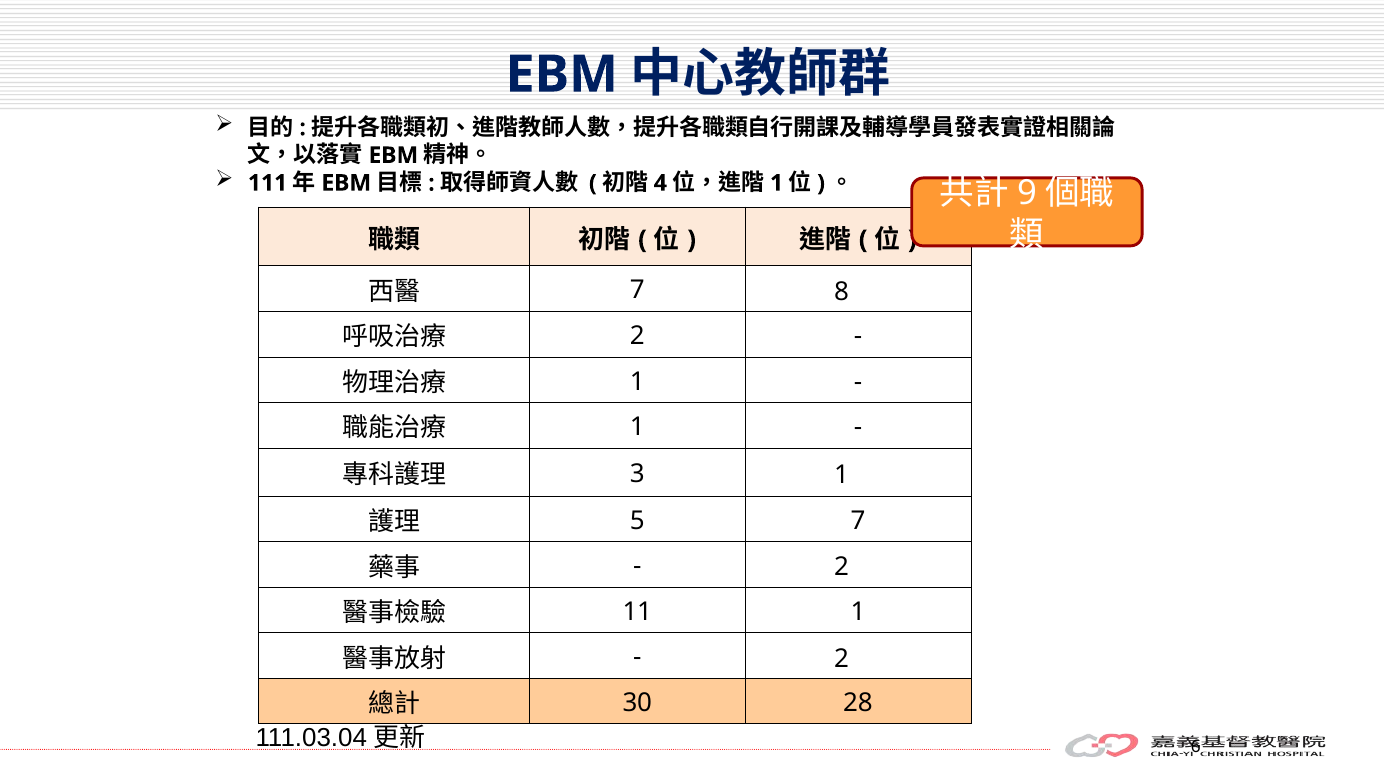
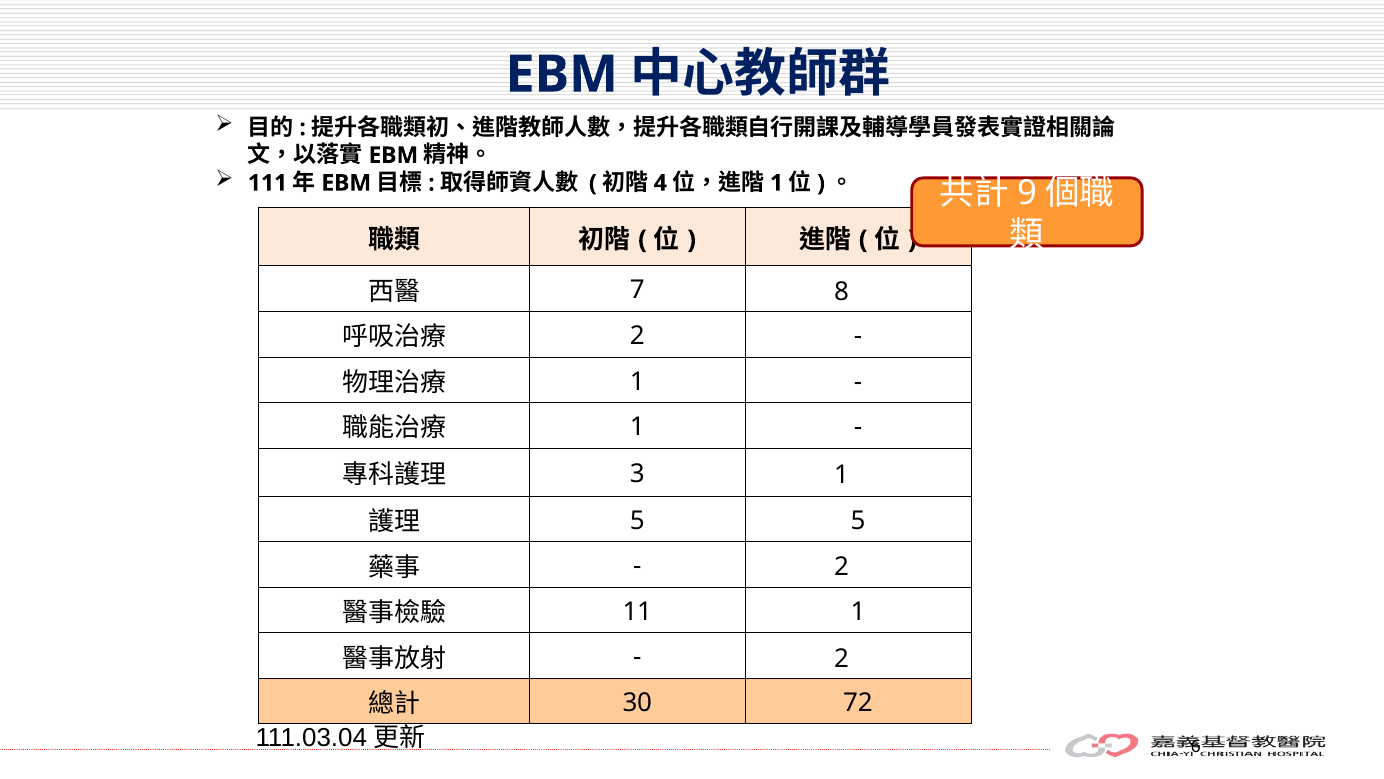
5 7: 7 -> 5
28: 28 -> 72
